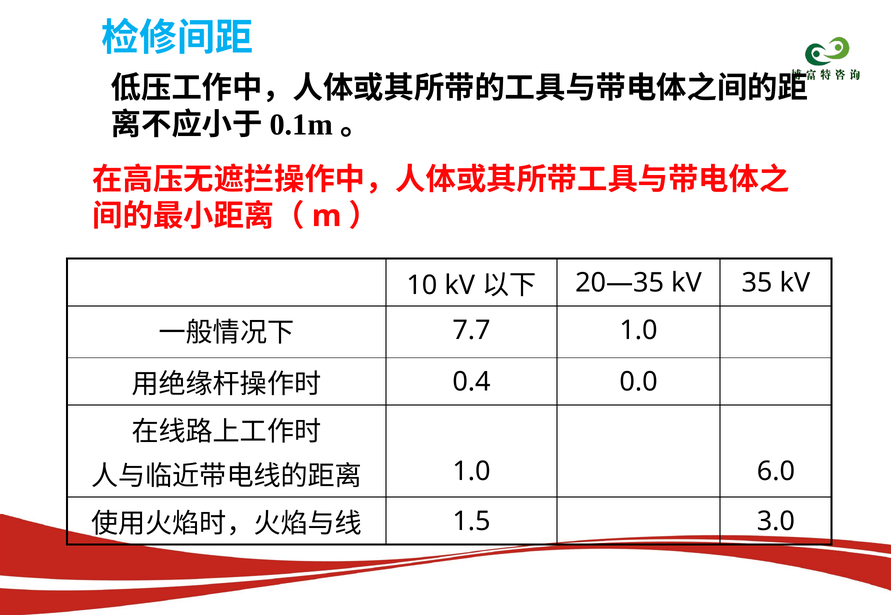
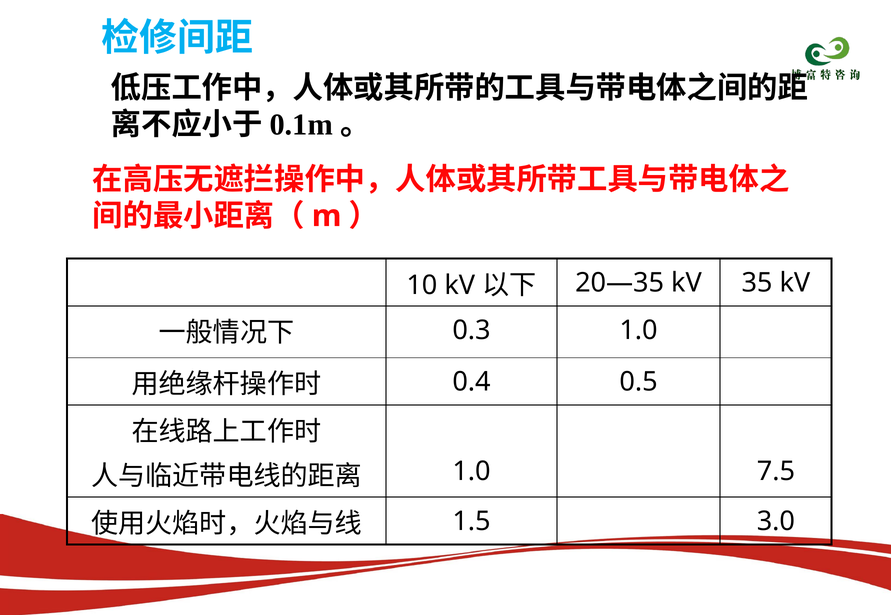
7.7: 7.7 -> 0.3
0.0: 0.0 -> 0.5
6.0: 6.0 -> 7.5
